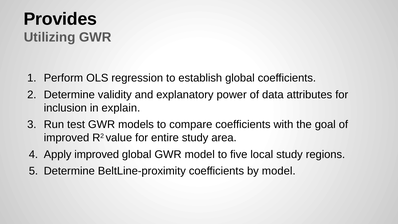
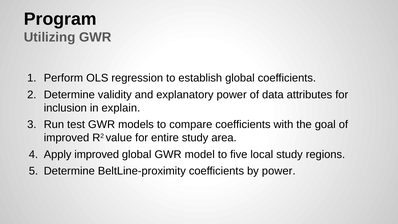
Provides: Provides -> Program
by model: model -> power
